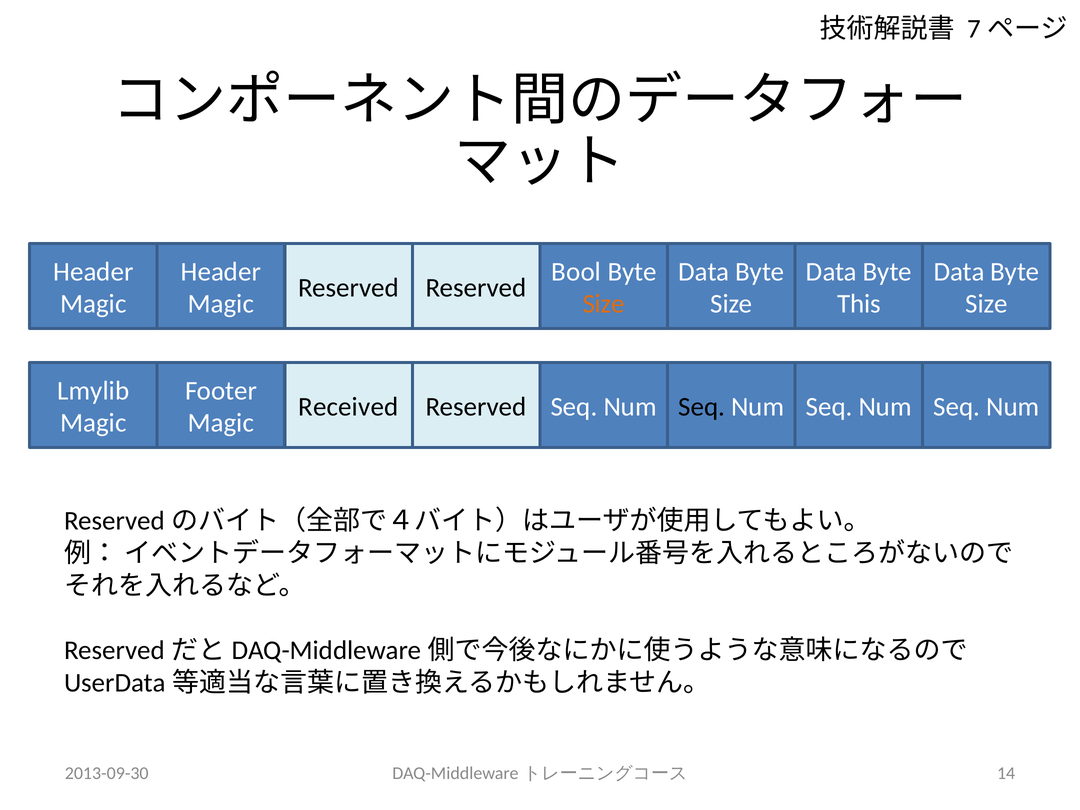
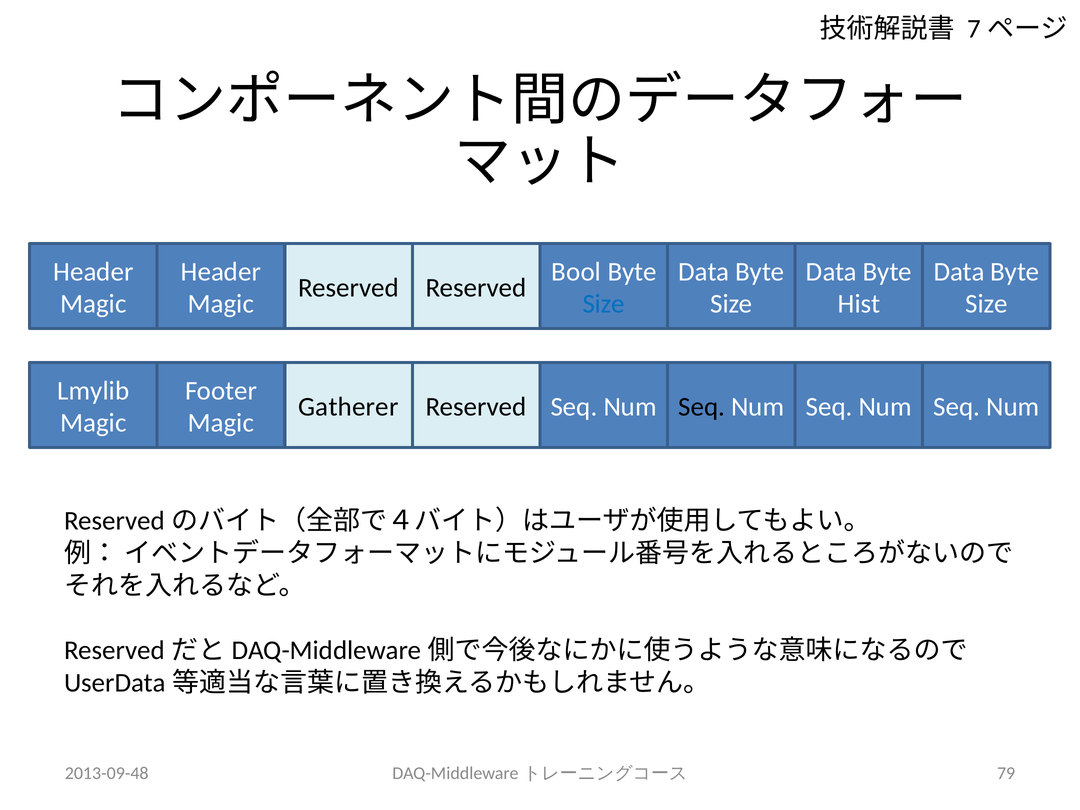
Size at (604, 304) colour: orange -> blue
This: This -> Hist
Received: Received -> Gatherer
2013-09-30: 2013-09-30 -> 2013-09-48
14: 14 -> 79
